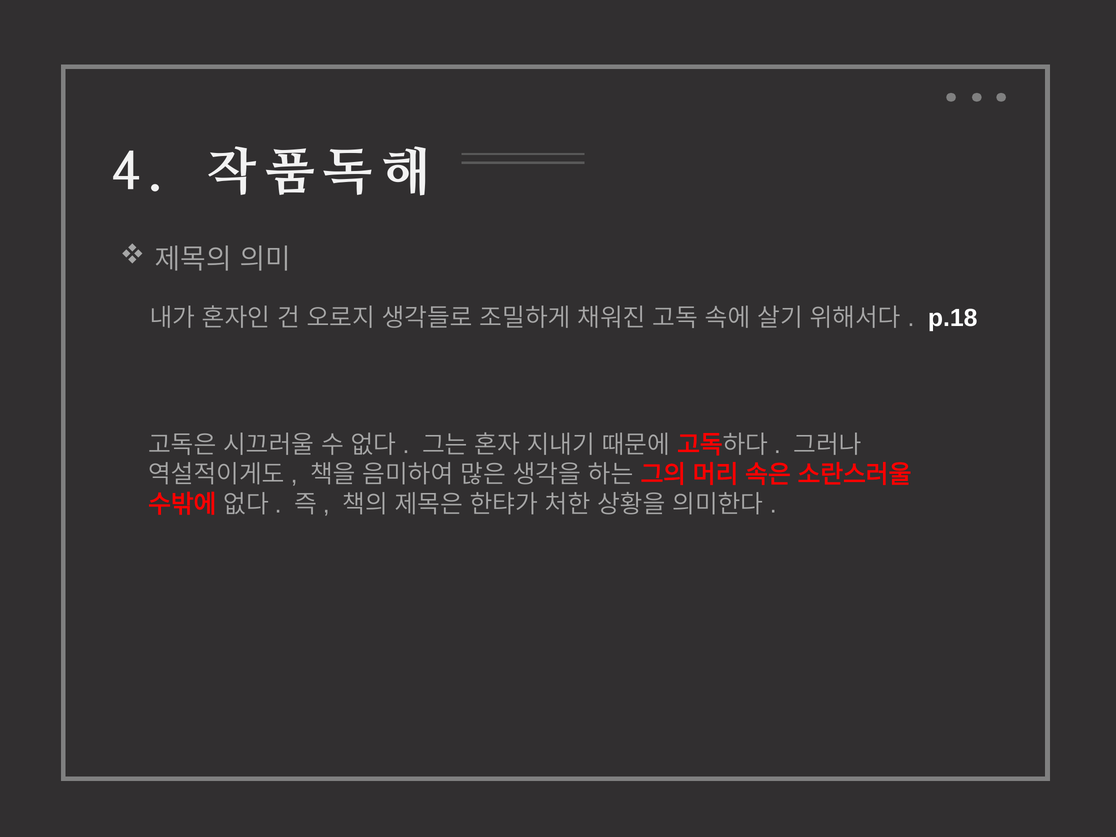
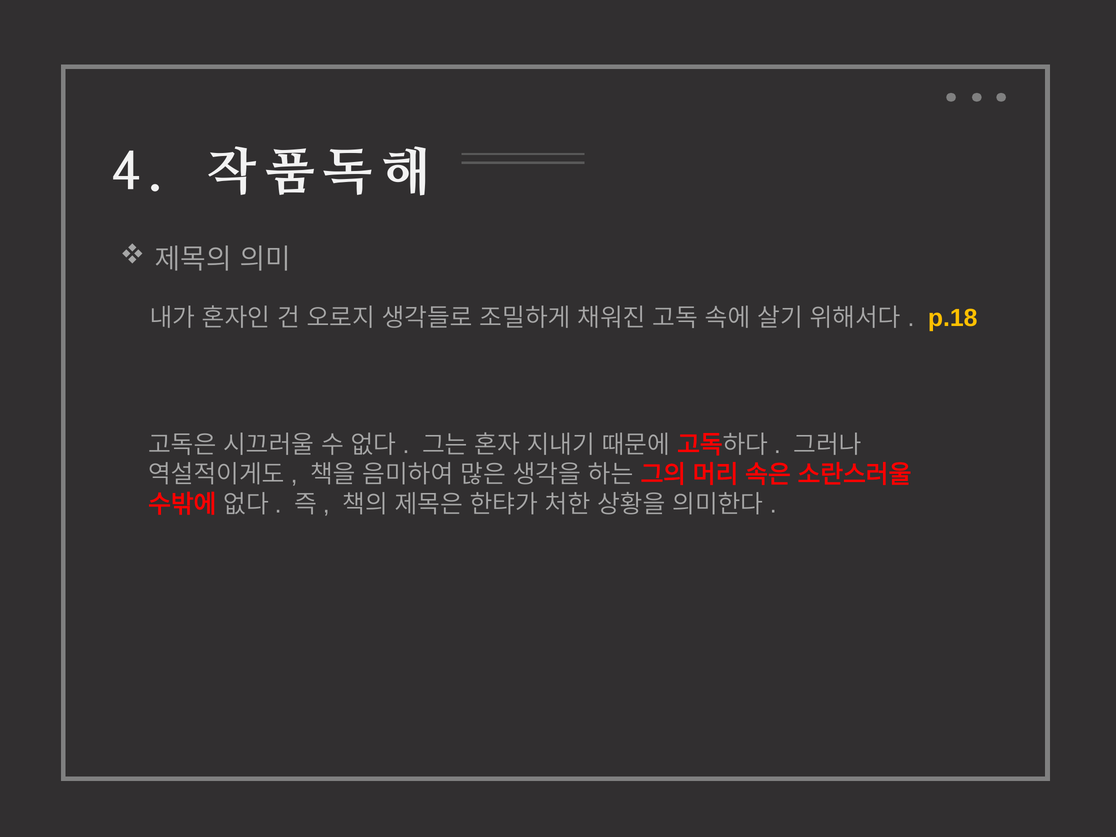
p.18 colour: white -> yellow
